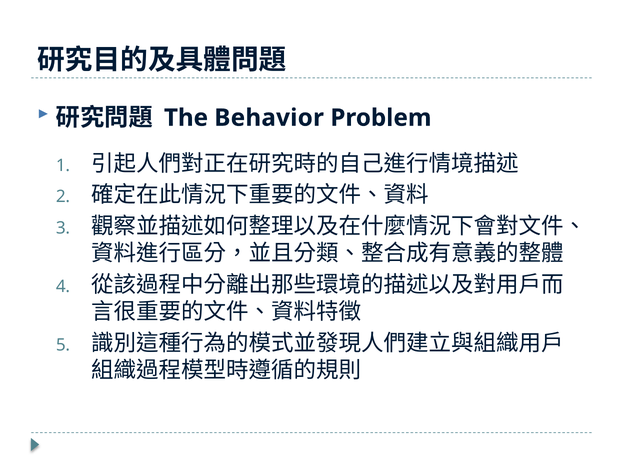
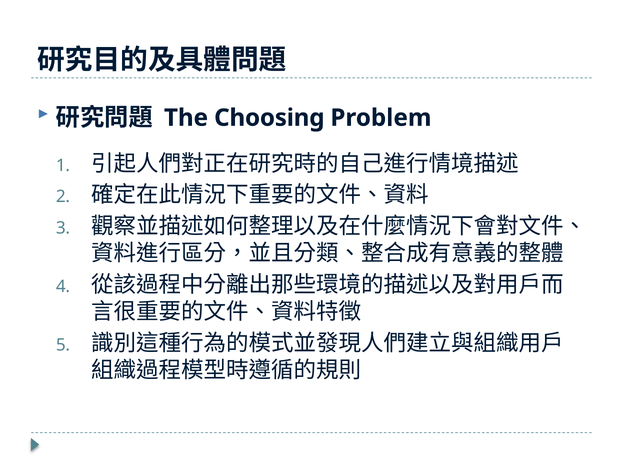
Behavior: Behavior -> Choosing
